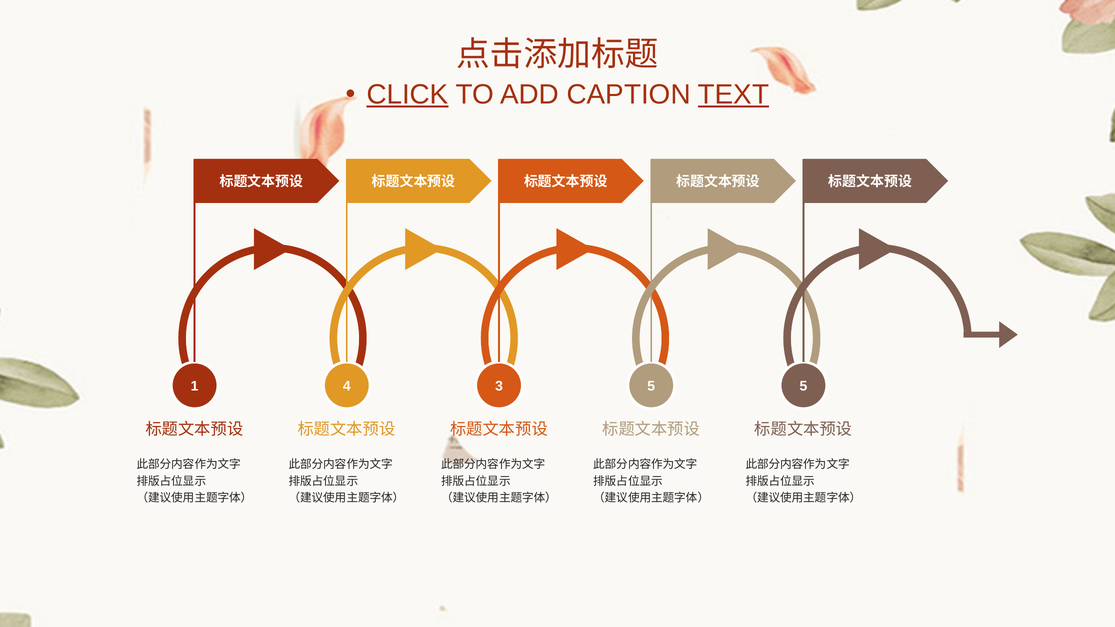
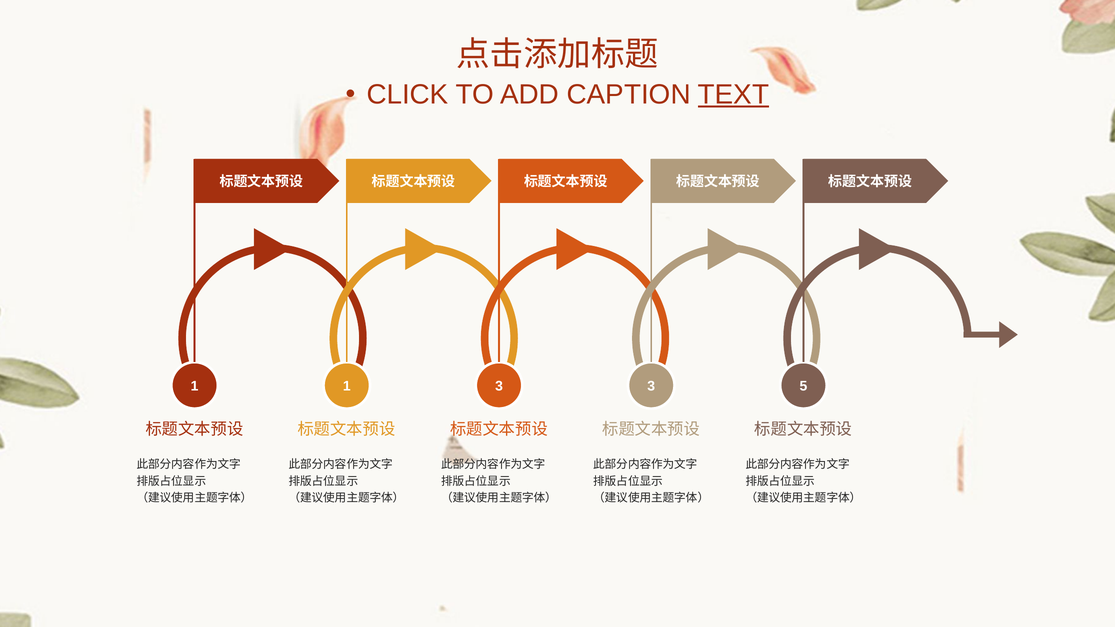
CLICK underline: present -> none
1 4: 4 -> 1
3 5: 5 -> 3
